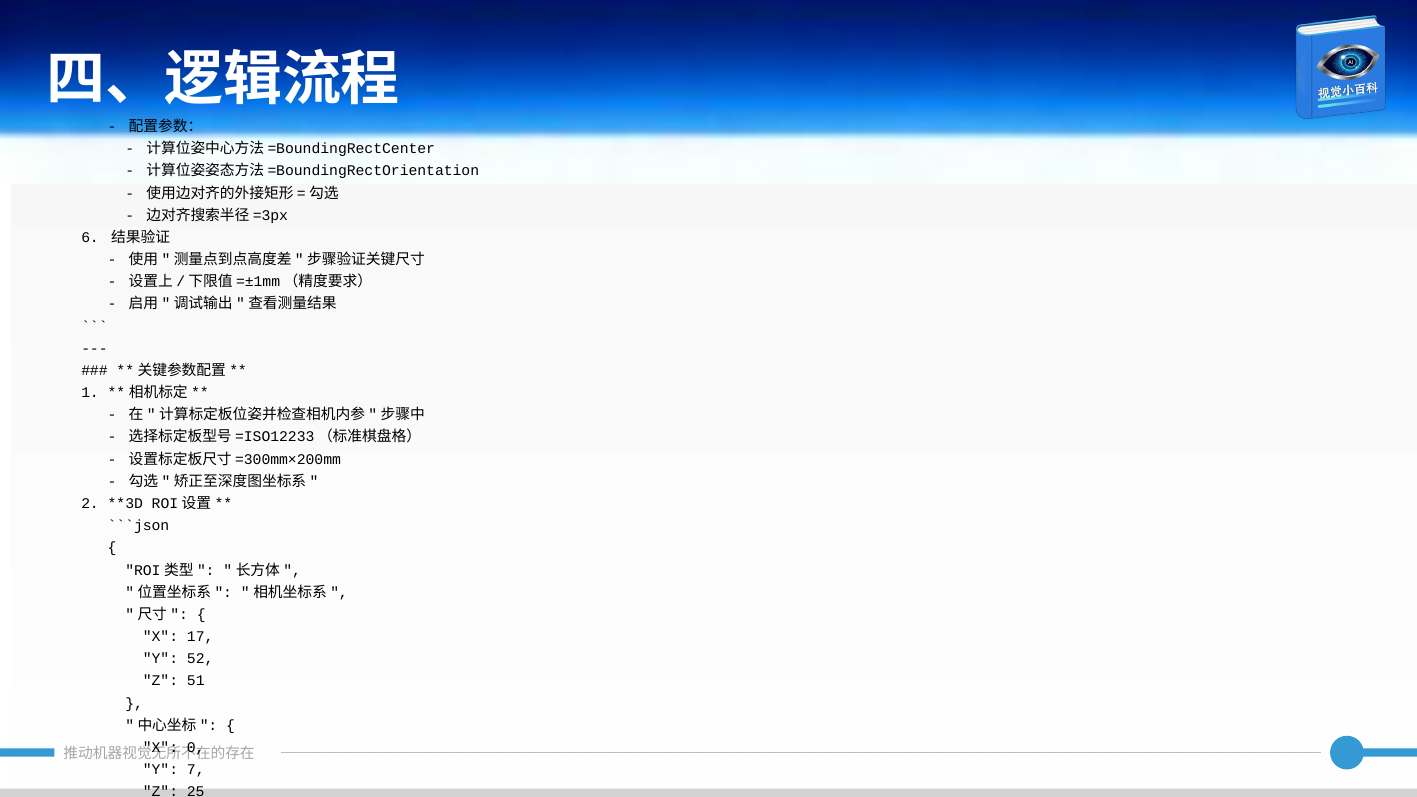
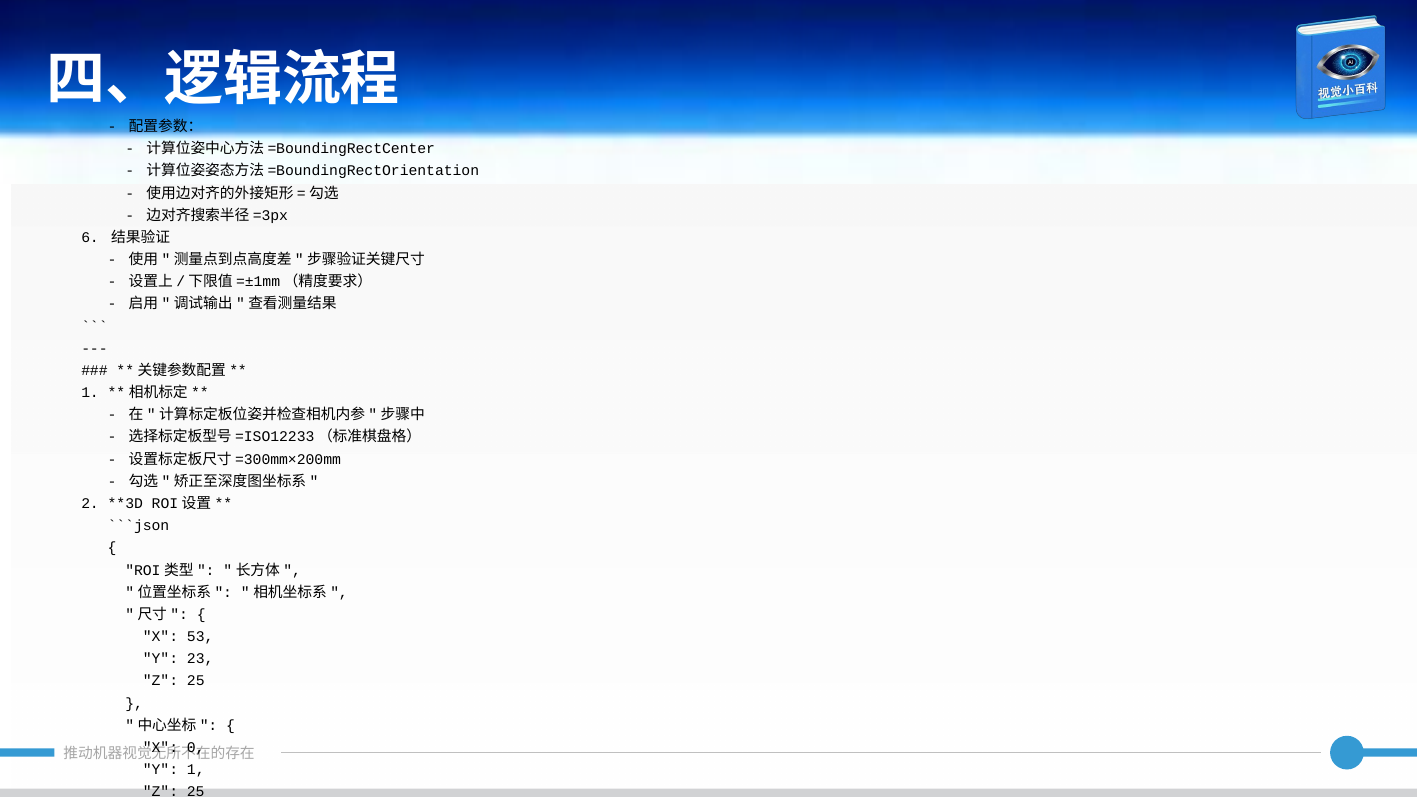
17: 17 -> 53
52: 52 -> 23
51 at (196, 681): 51 -> 25
Y 7: 7 -> 1
